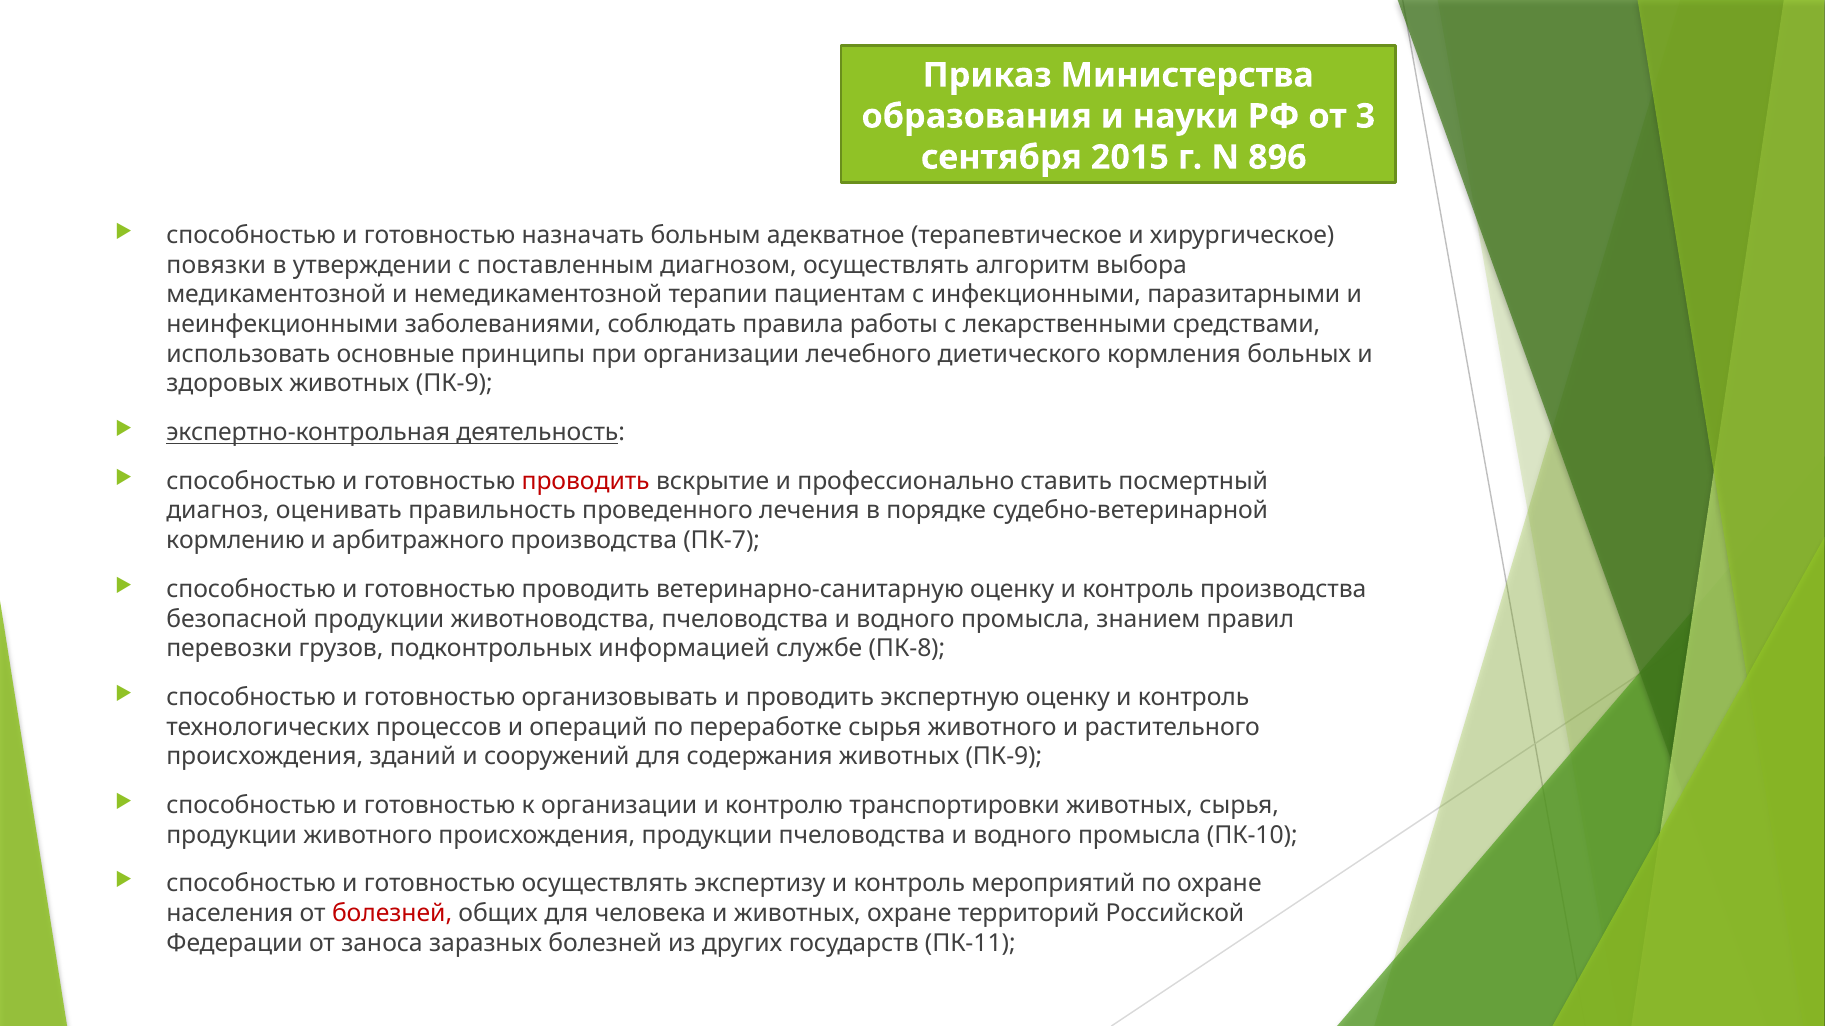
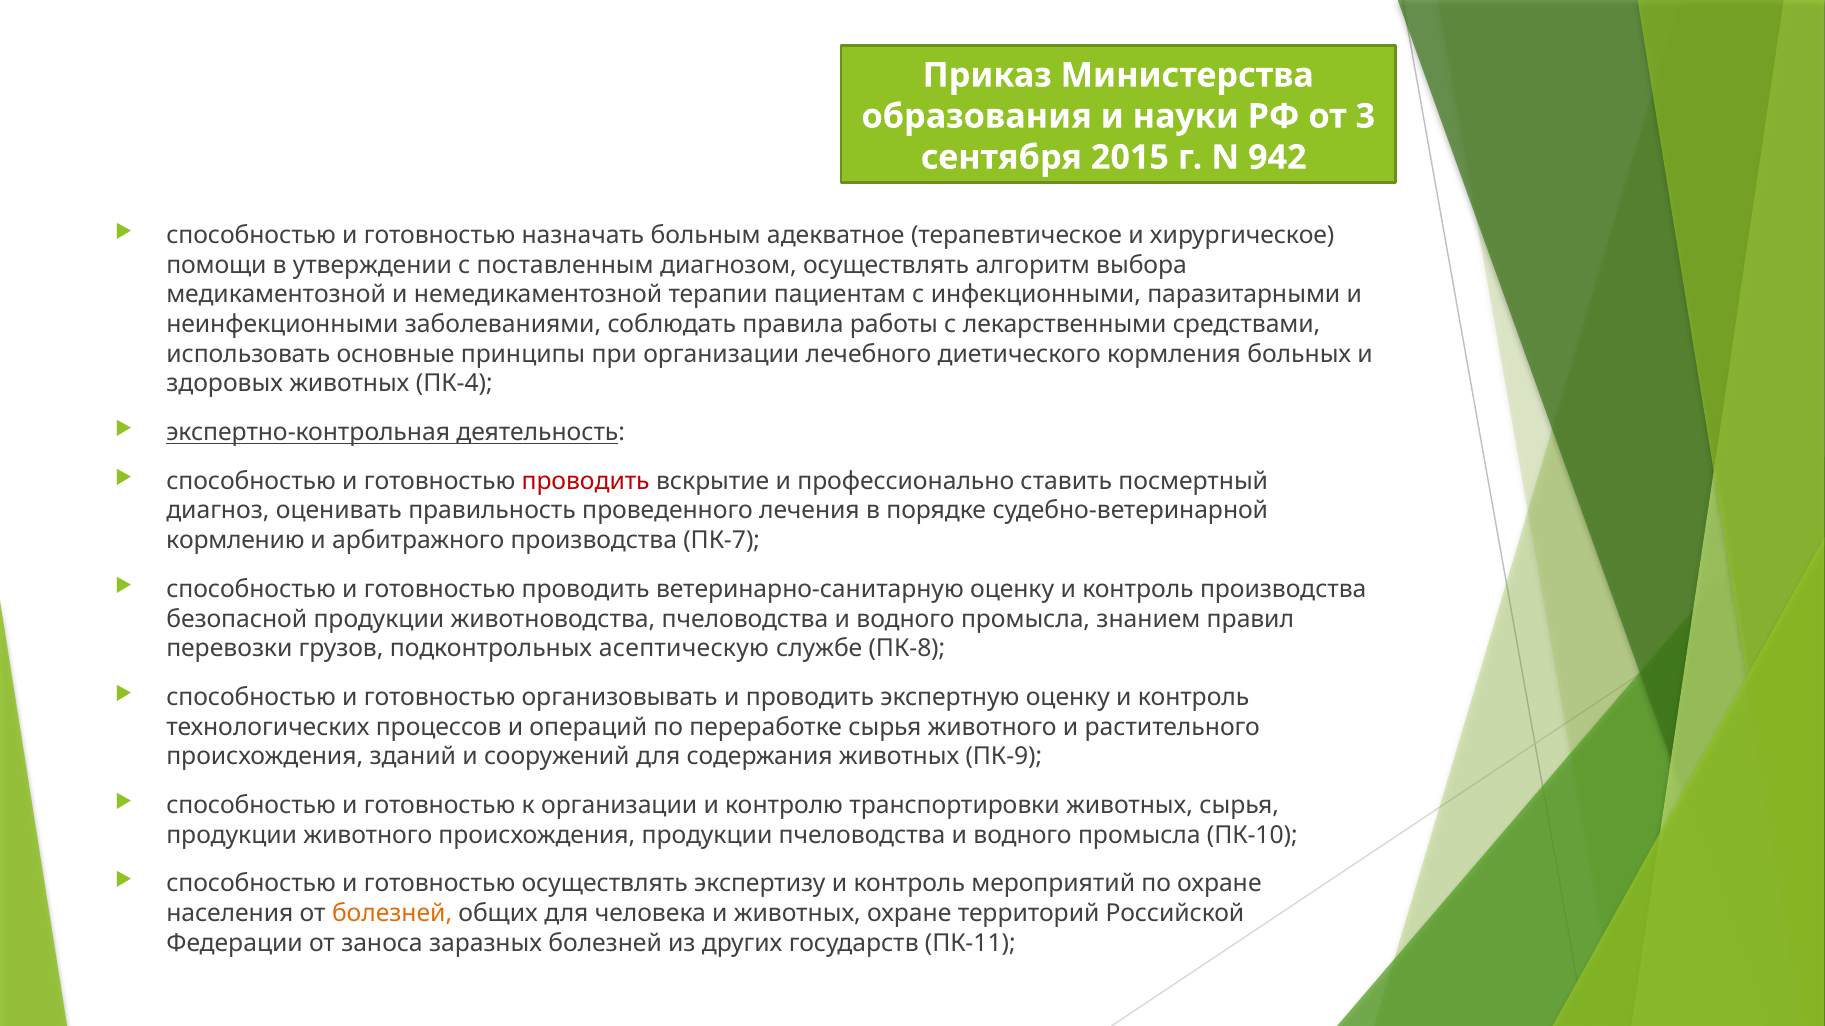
896: 896 -> 942
повязки: повязки -> помощи
здоровых животных ПК-9: ПК-9 -> ПК-4
информацией: информацией -> асептическую
болезней at (392, 914) colour: red -> orange
